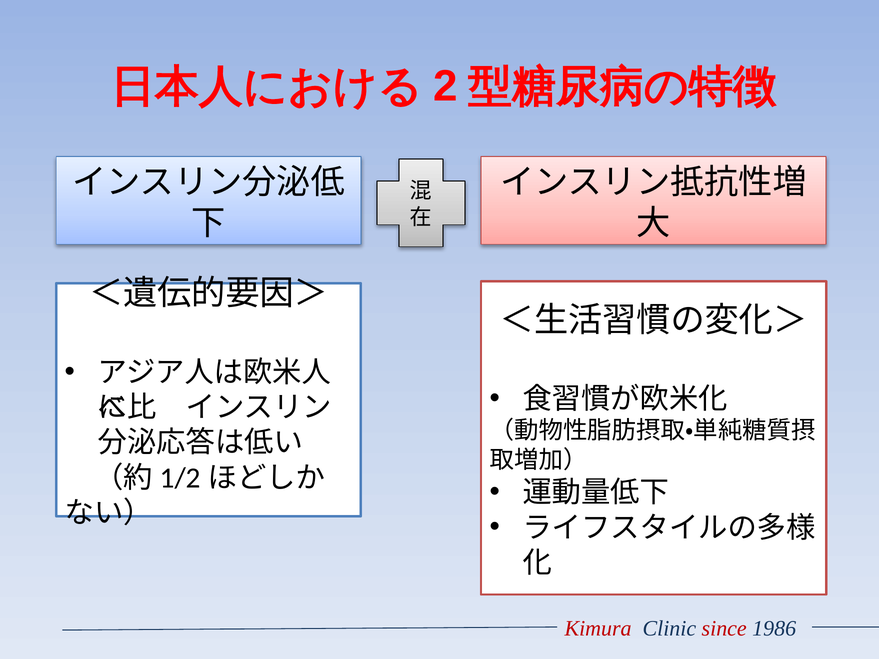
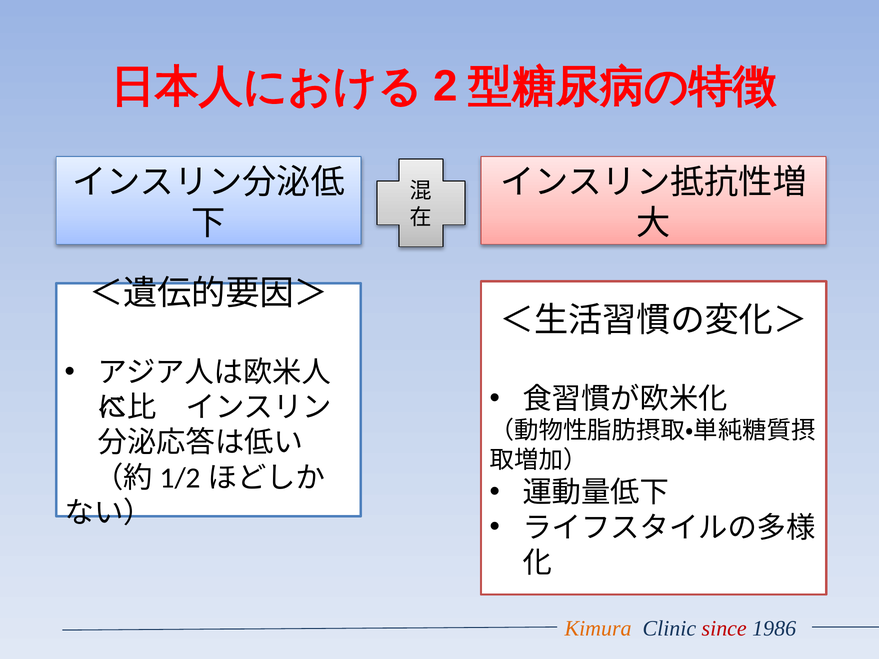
Kimura colour: red -> orange
